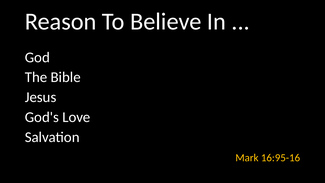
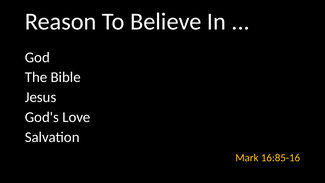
16:95-16: 16:95-16 -> 16:85-16
